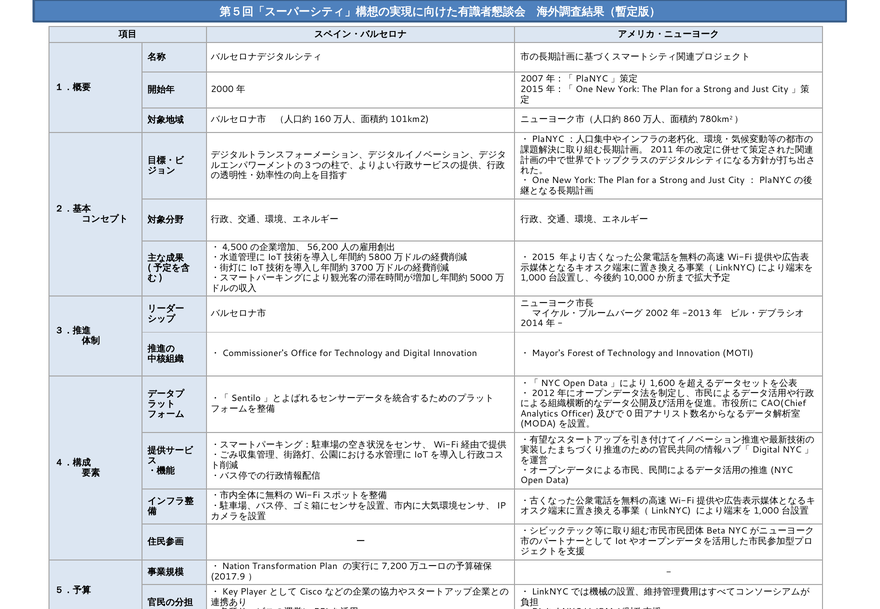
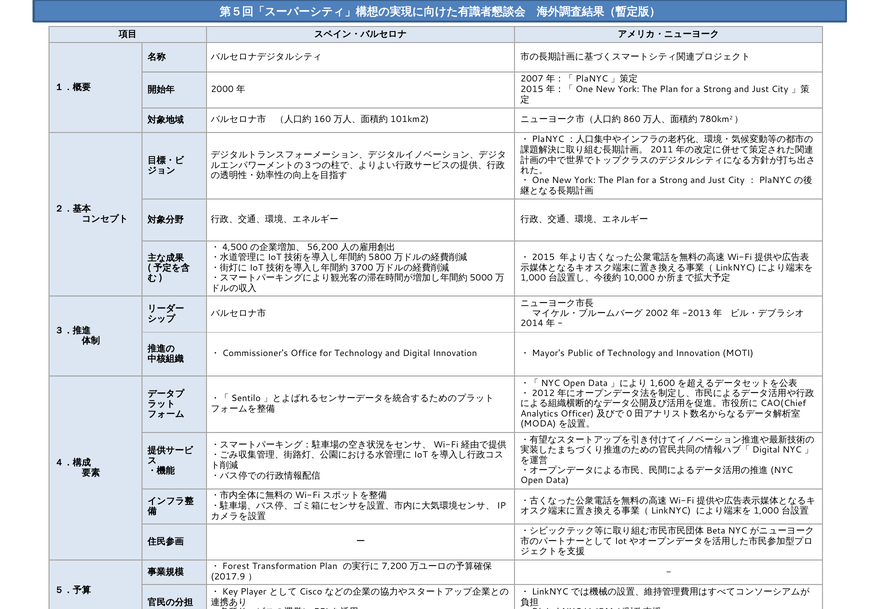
Forest: Forest -> Public
Nation: Nation -> Forest
